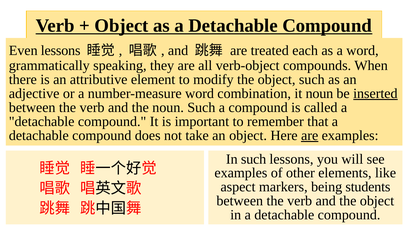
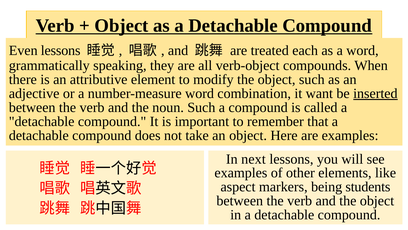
it noun: noun -> want
are at (310, 135) underline: present -> none
In such: such -> next
